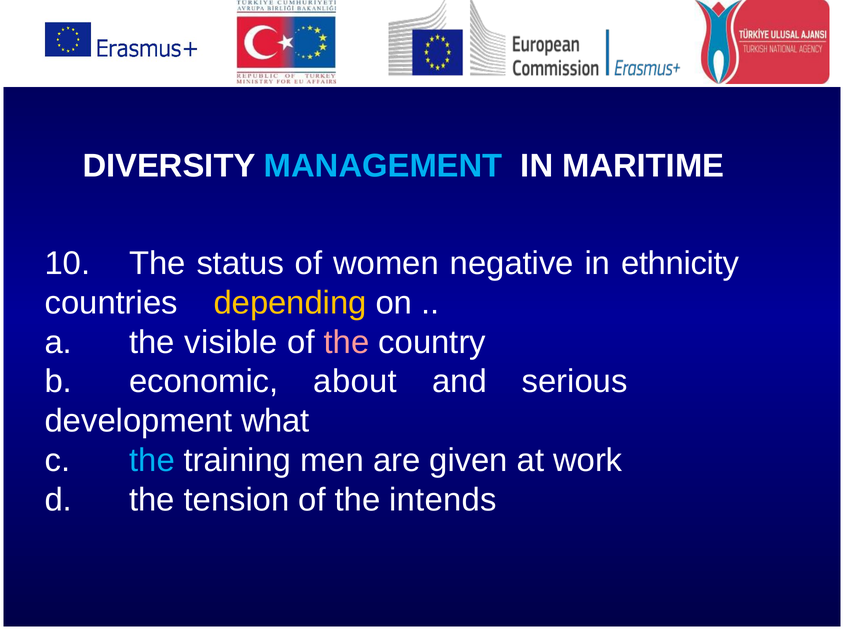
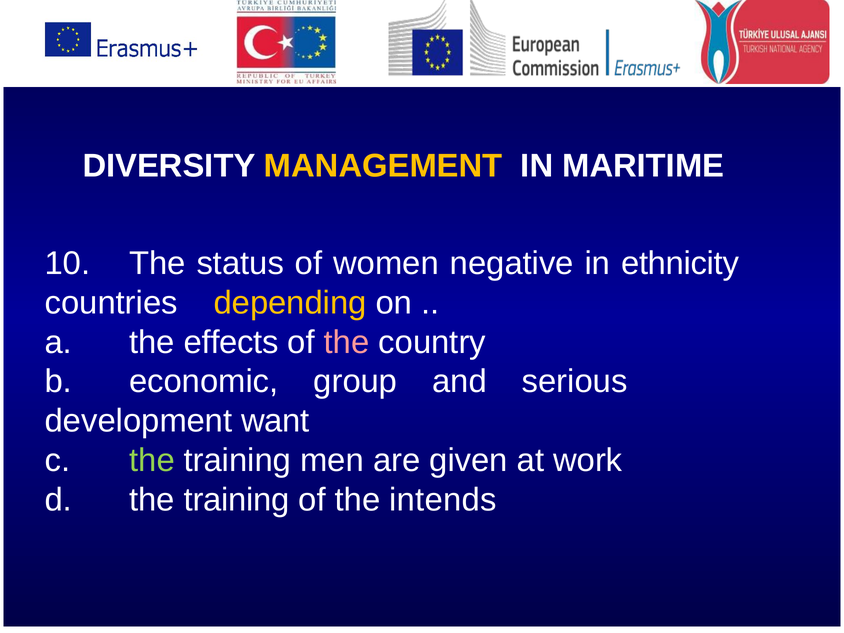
MANAGEMENT colour: light blue -> yellow
visible: visible -> effects
about: about -> group
what: what -> want
the at (152, 460) colour: light blue -> light green
d the tension: tension -> training
